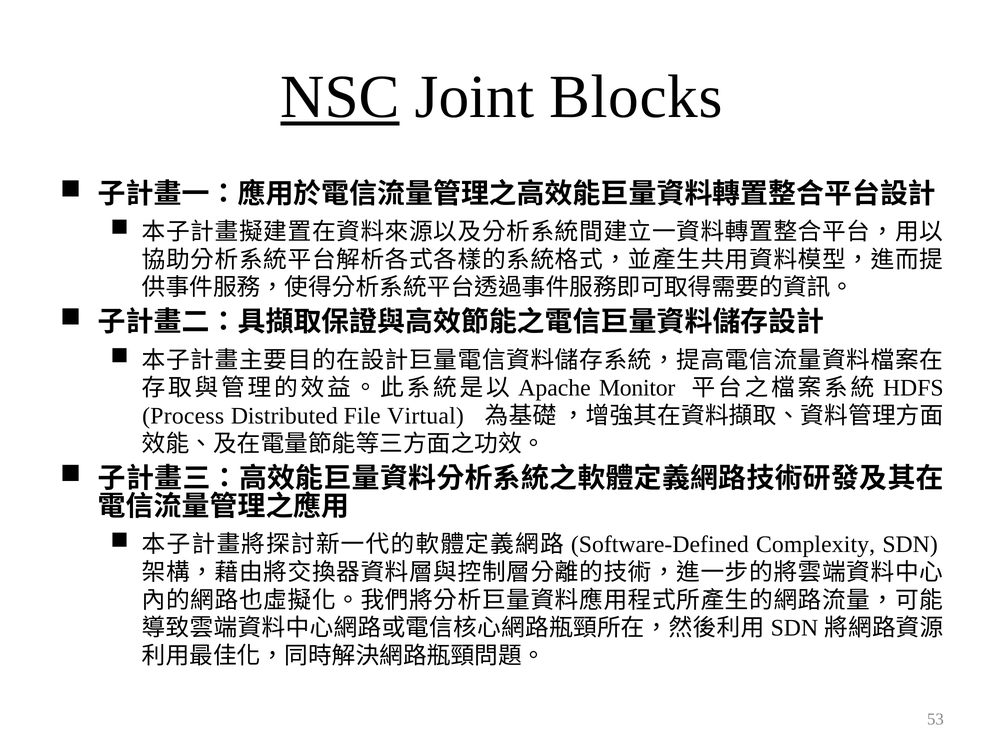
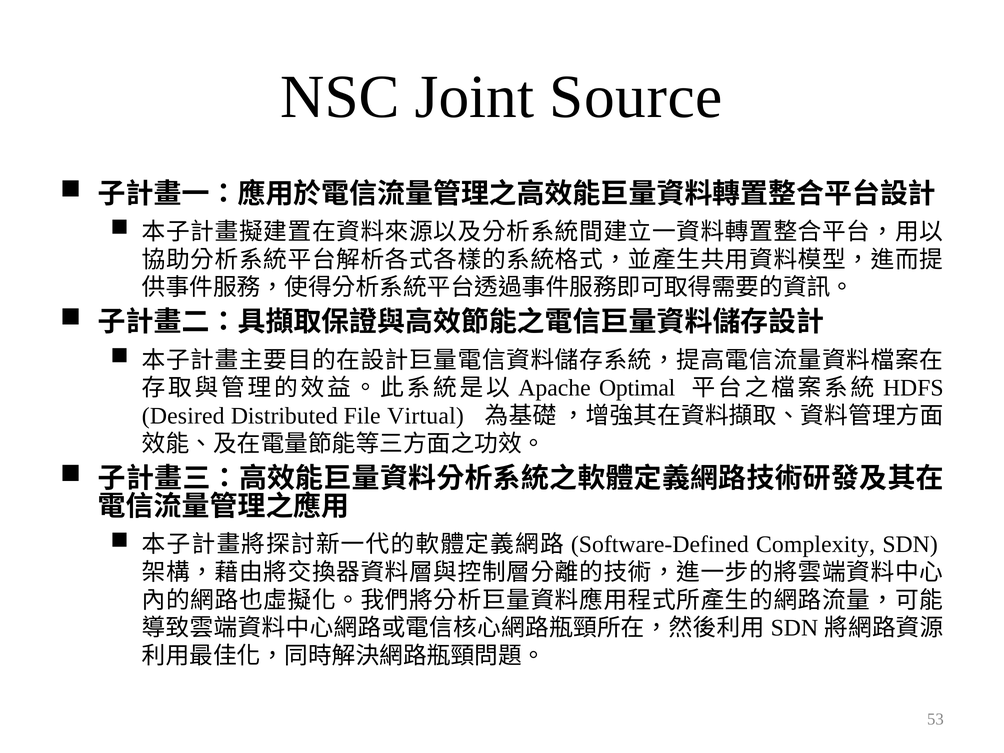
NSC underline: present -> none
Blocks: Blocks -> Source
Monitor: Monitor -> Optimal
Process: Process -> Desired
